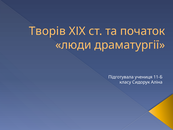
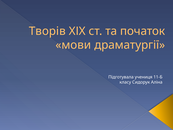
люди: люди -> мови
